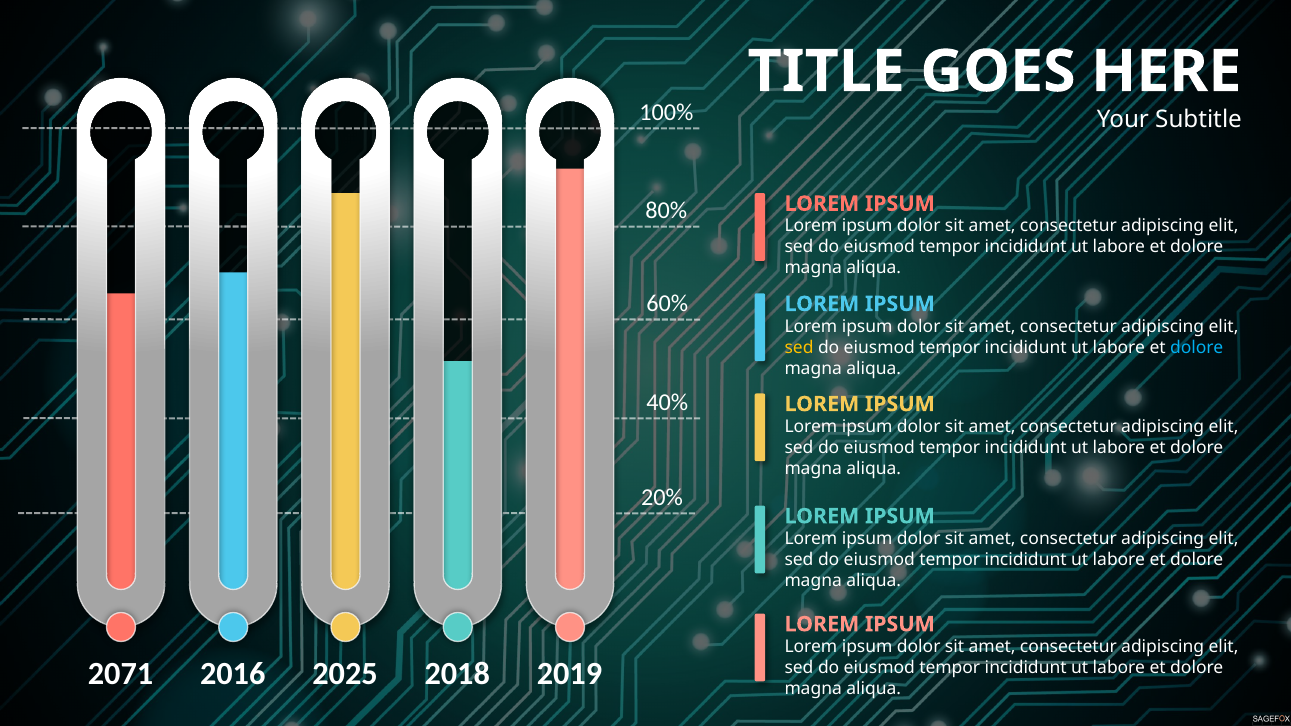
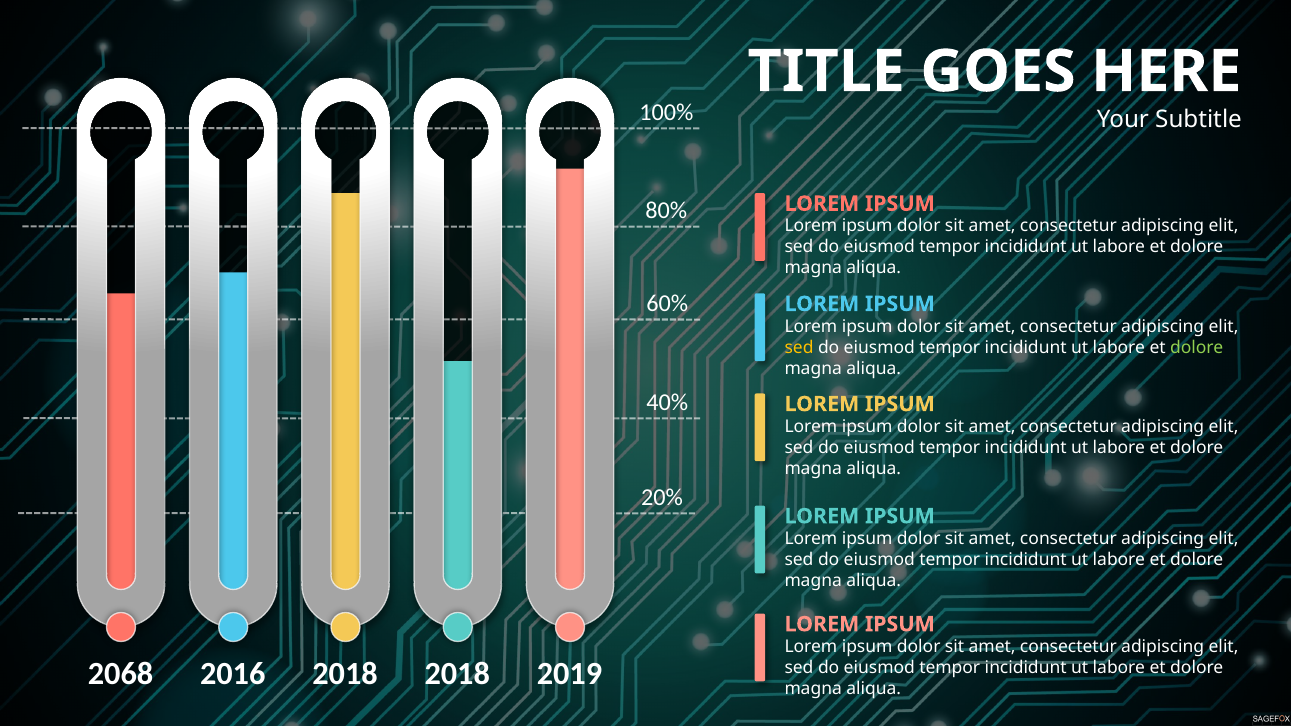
dolore at (1197, 347) colour: light blue -> light green
2071: 2071 -> 2068
2016 2025: 2025 -> 2018
